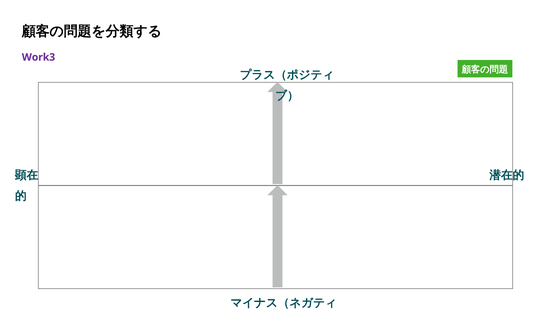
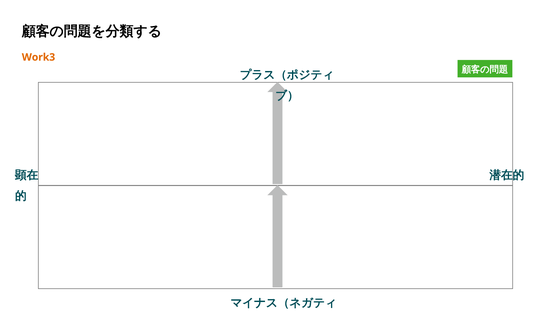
Work3 colour: purple -> orange
